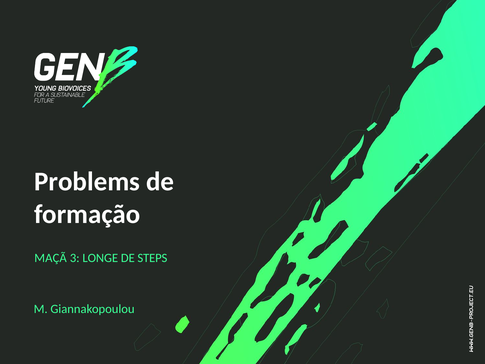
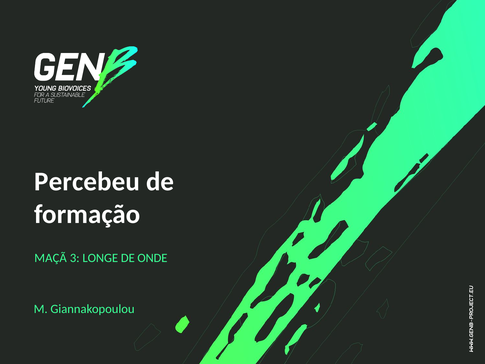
Problems: Problems -> Percebeu
STEPS: STEPS -> ONDE
